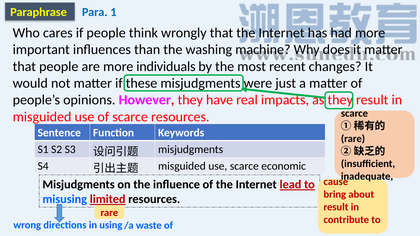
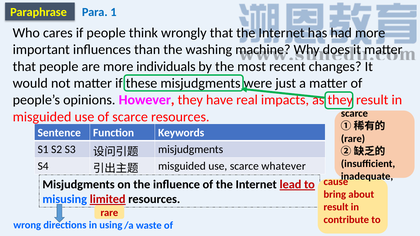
economic: economic -> whatever
